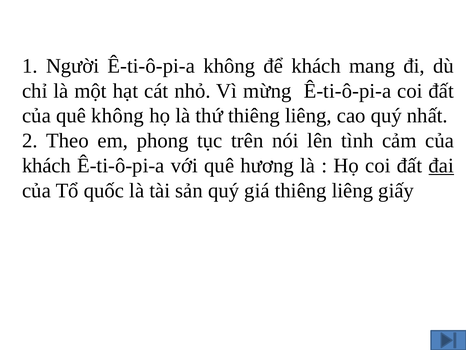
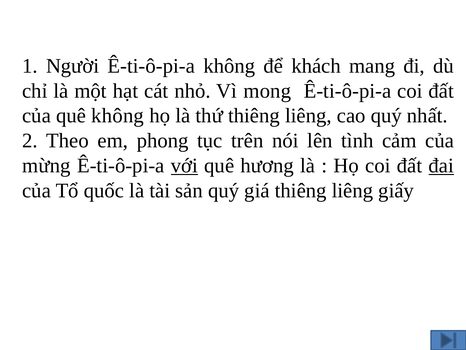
mừng: mừng -> mong
khách at (47, 165): khách -> mừng
với underline: none -> present
